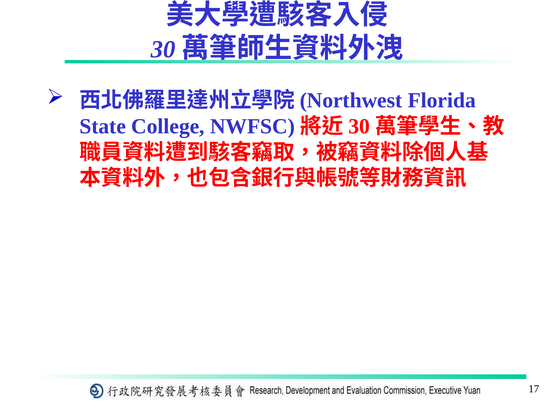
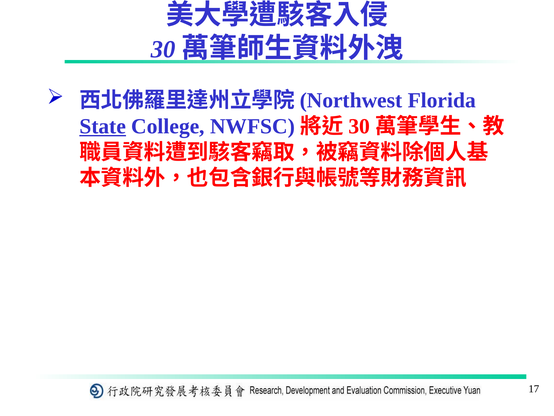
State underline: none -> present
